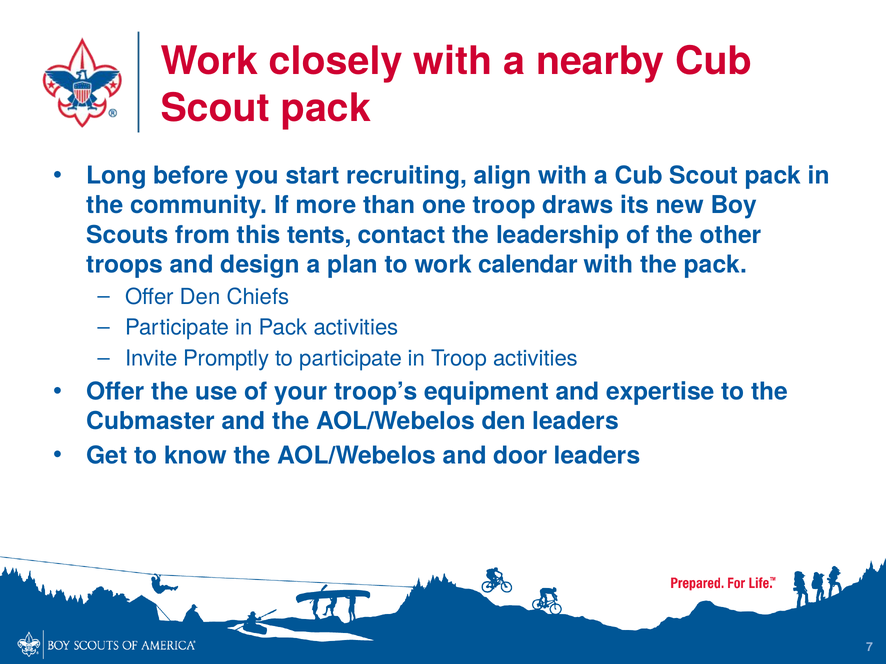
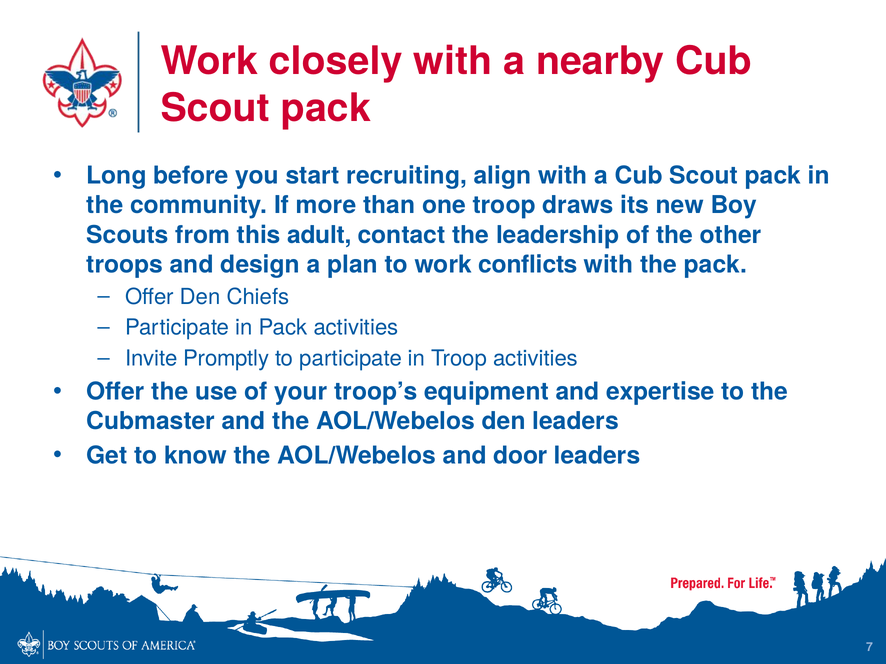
tents: tents -> adult
calendar: calendar -> conflicts
